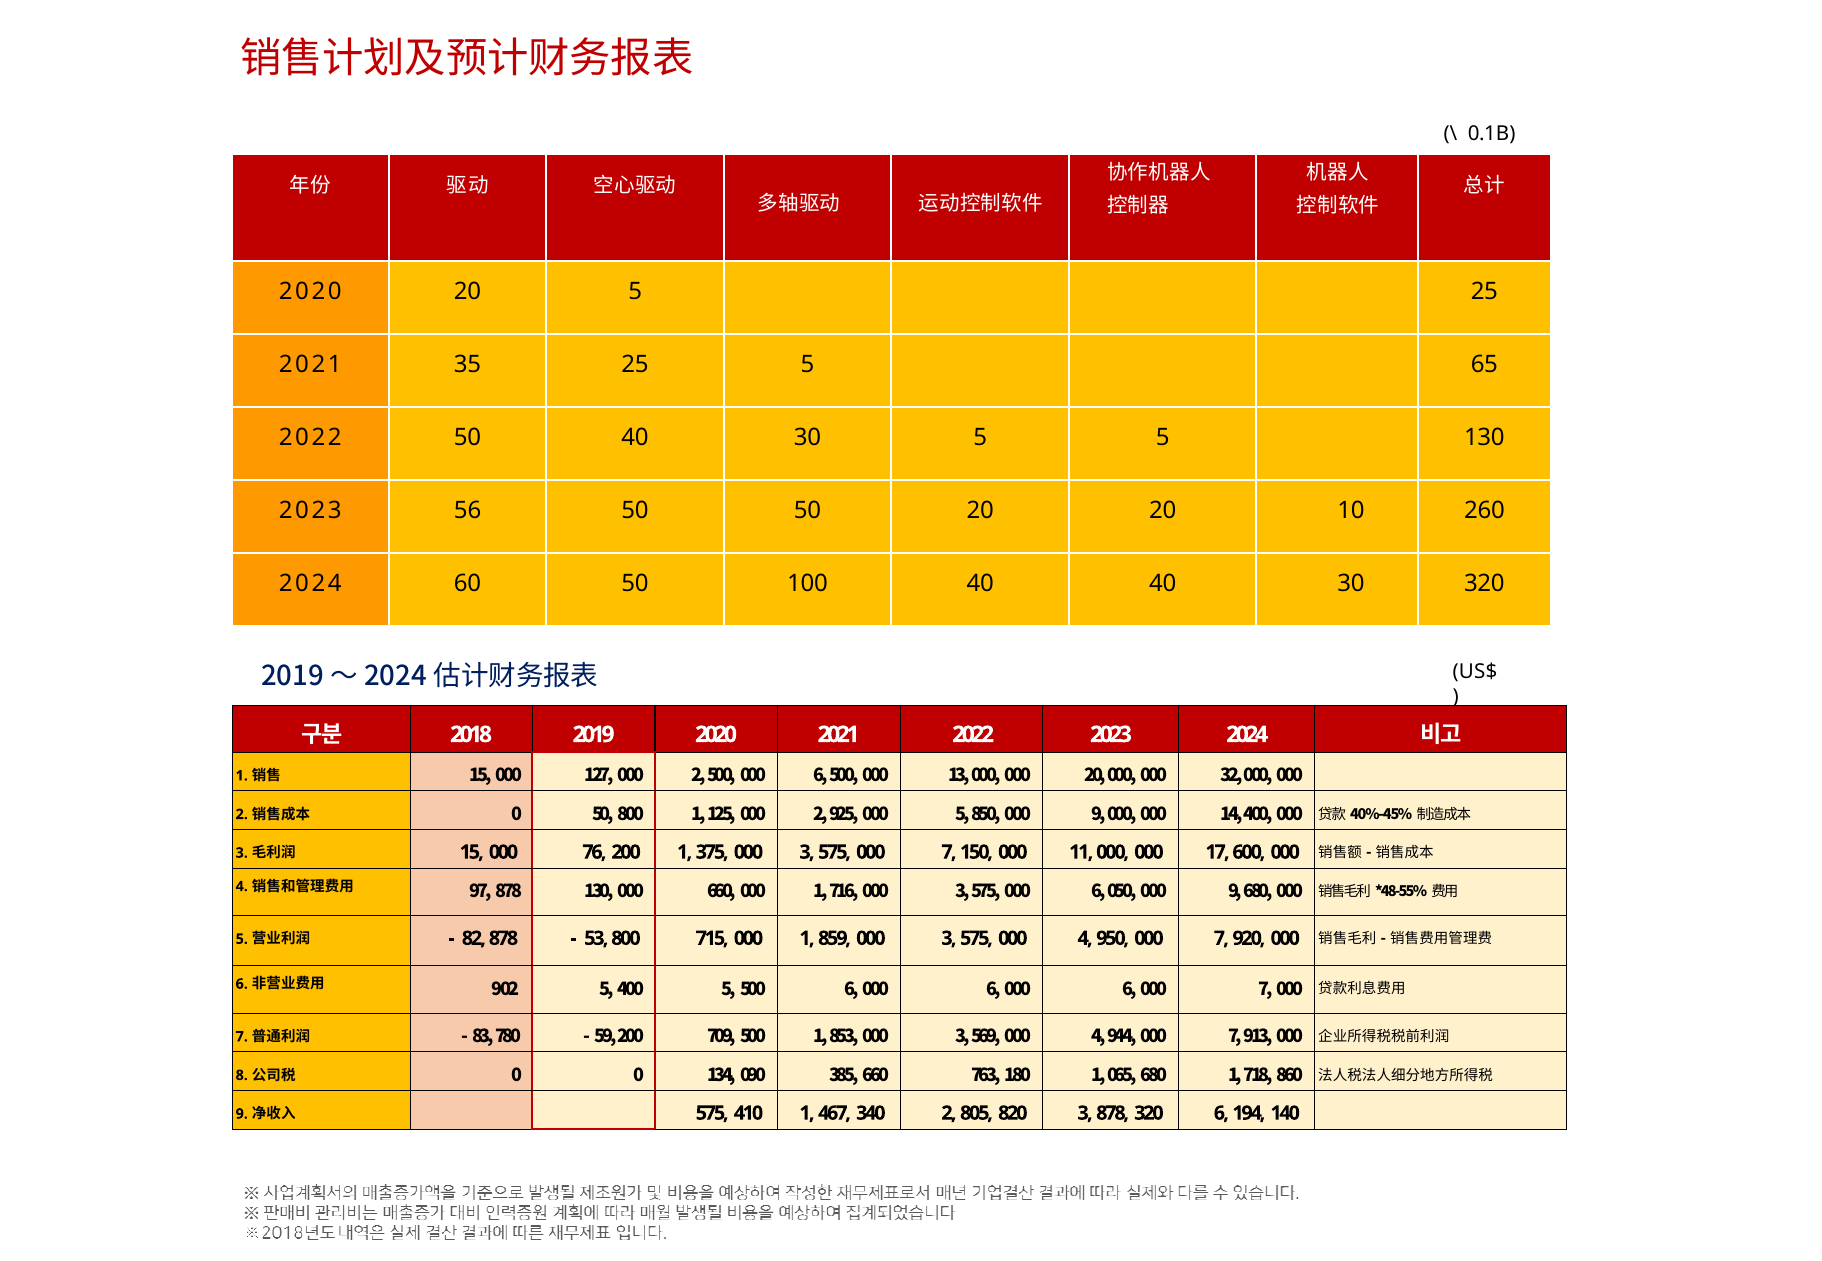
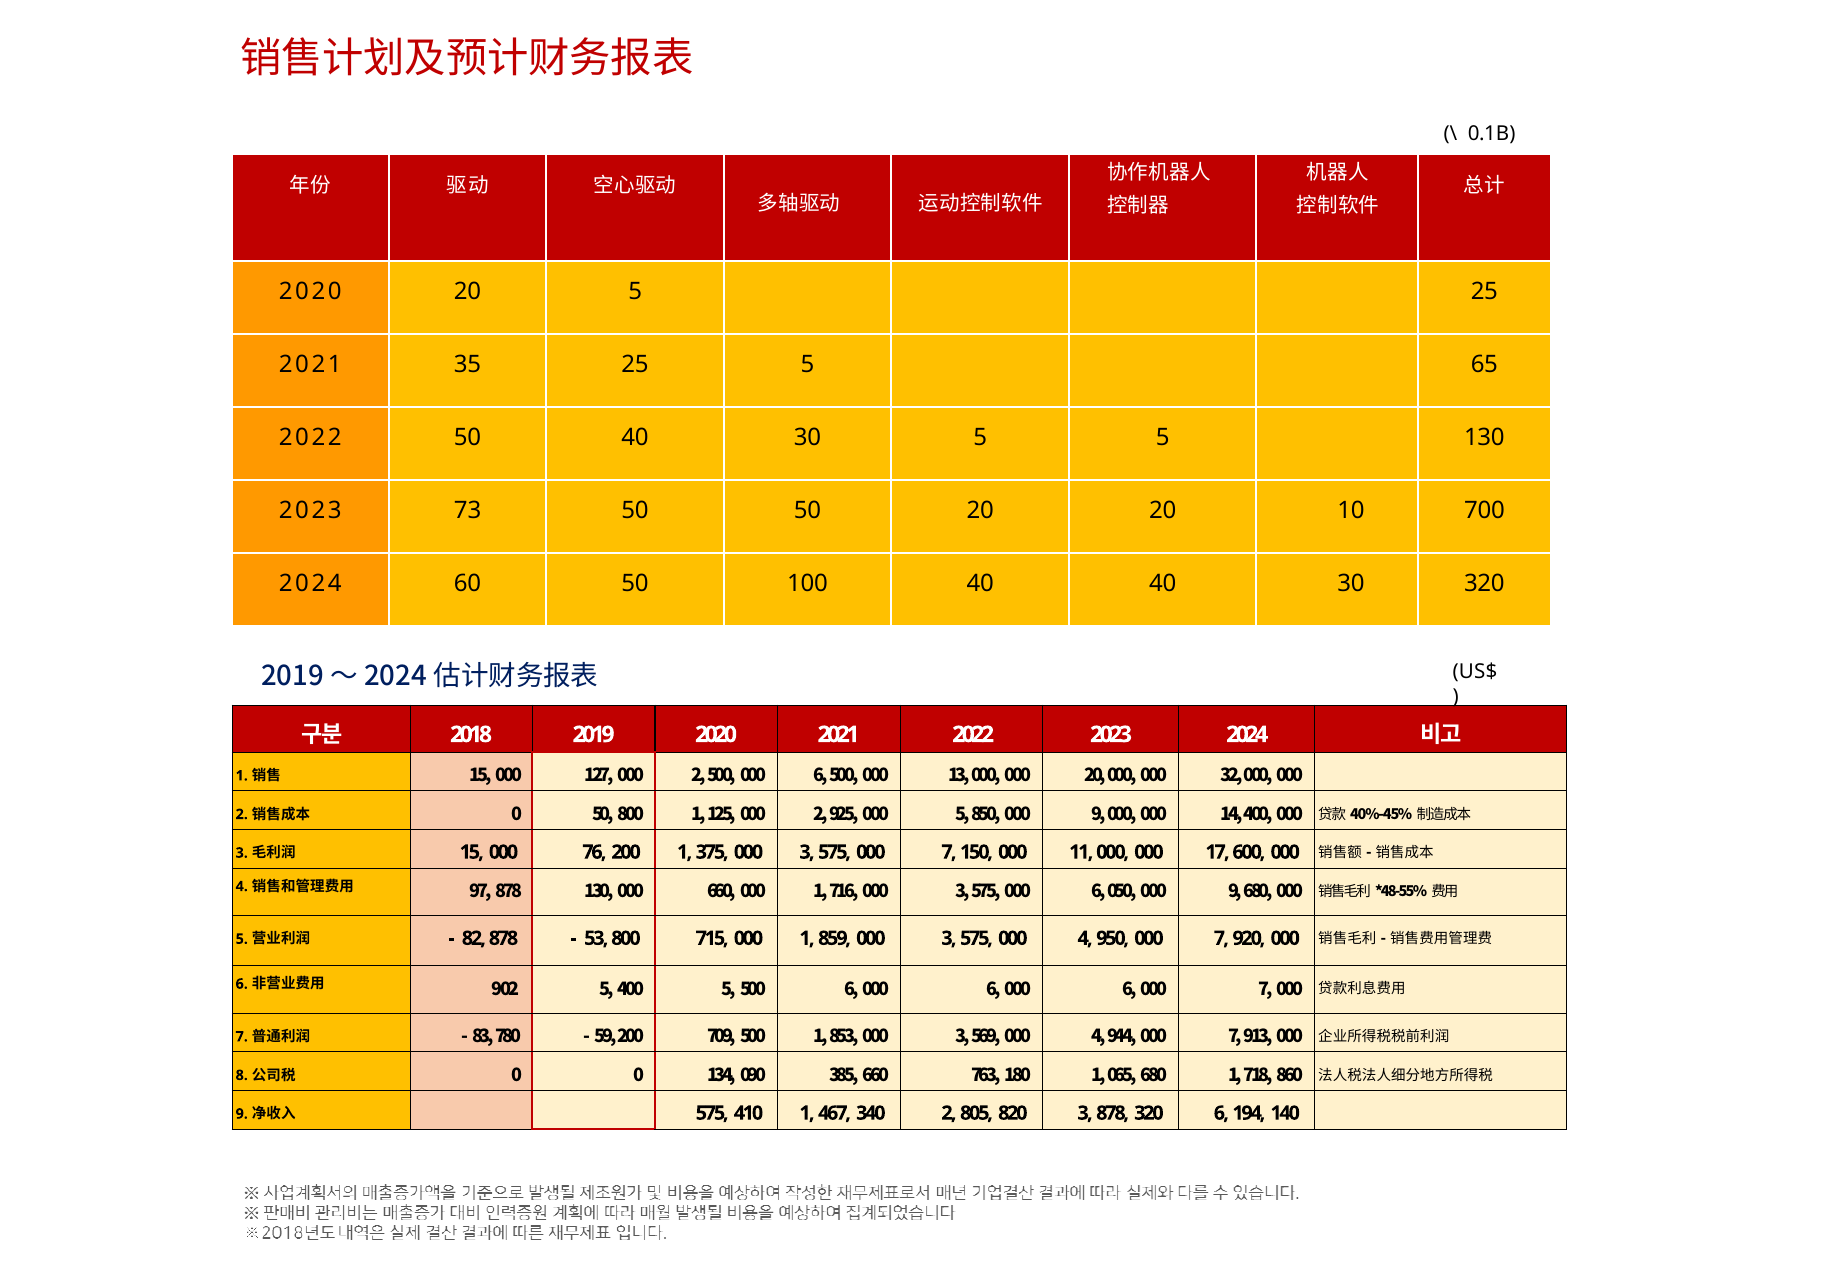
56: 56 -> 73
260: 260 -> 700
